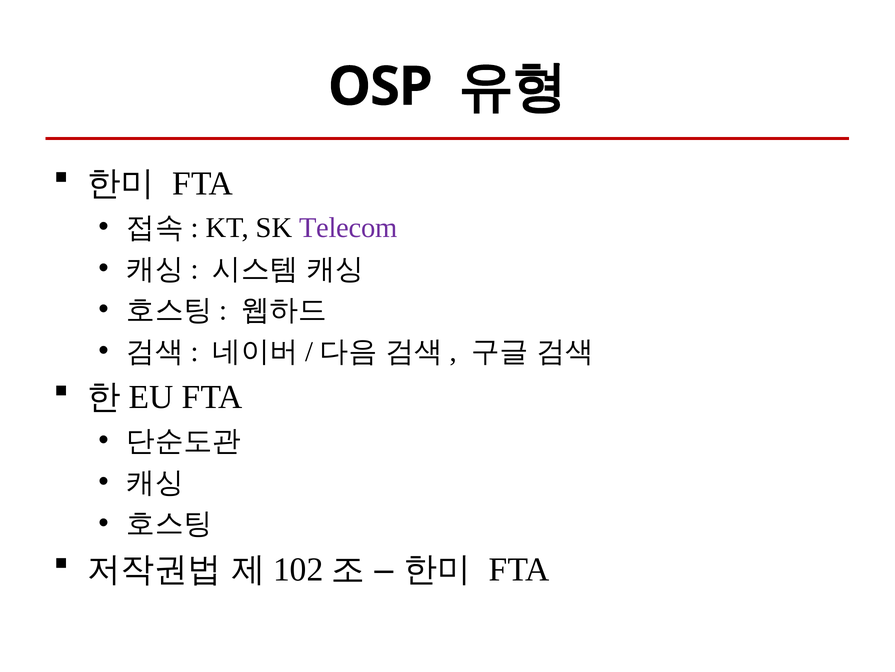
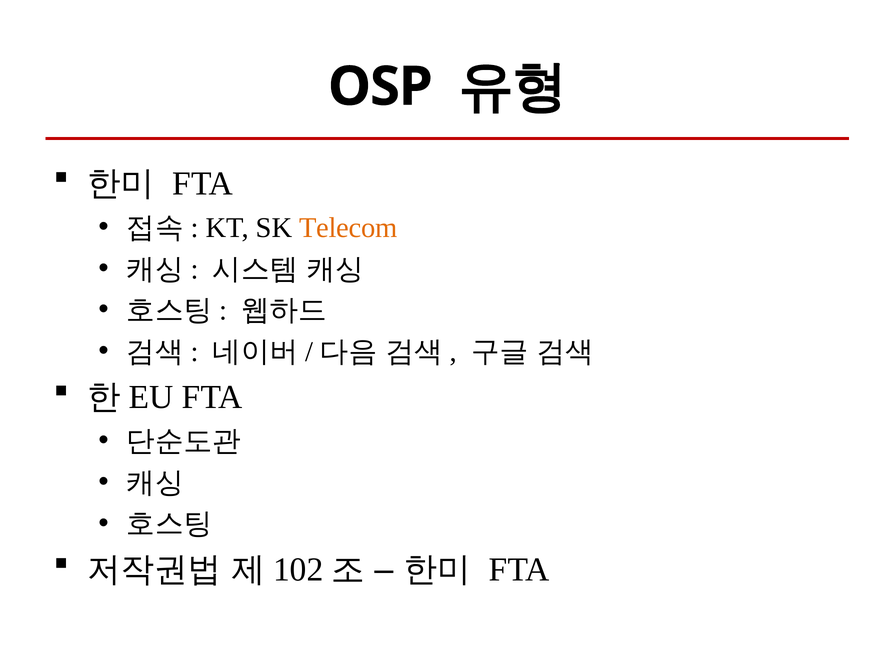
Telecom colour: purple -> orange
